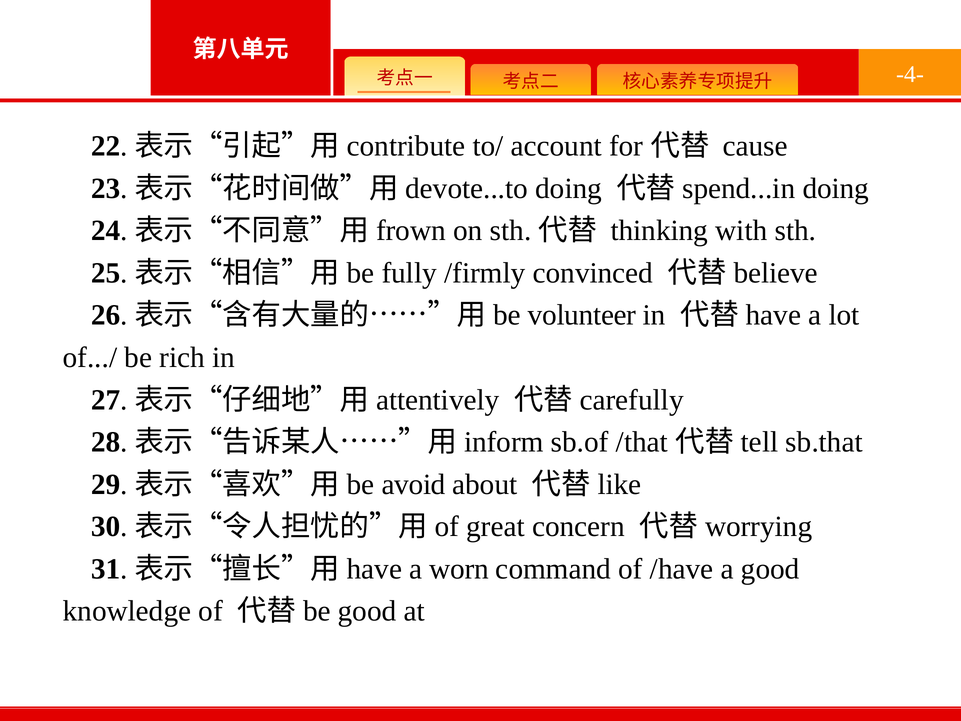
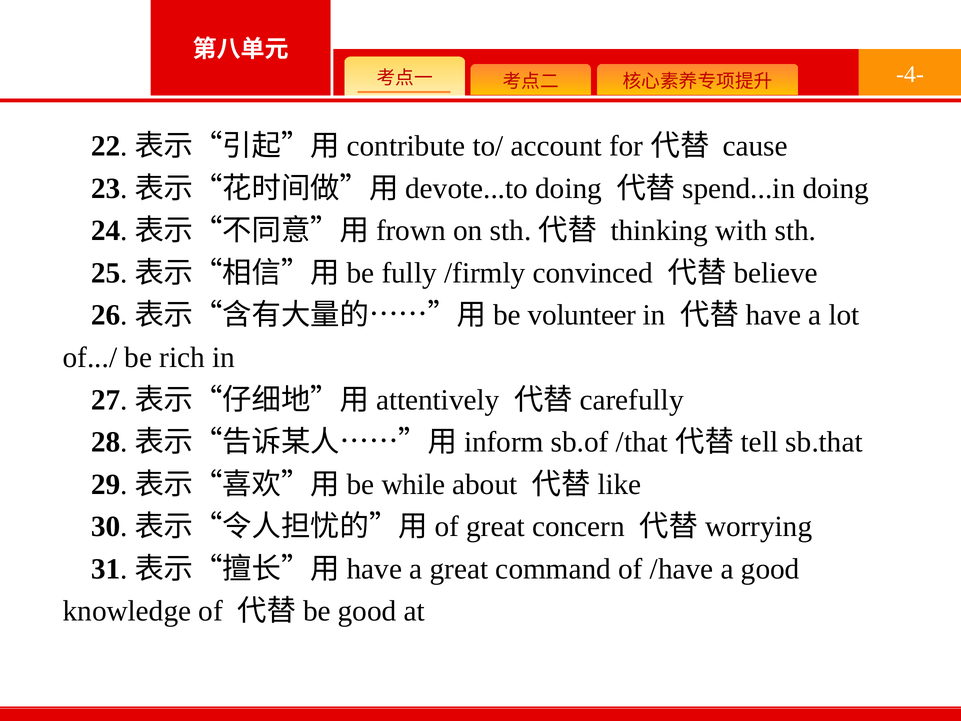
avoid: avoid -> while
a worn: worn -> great
